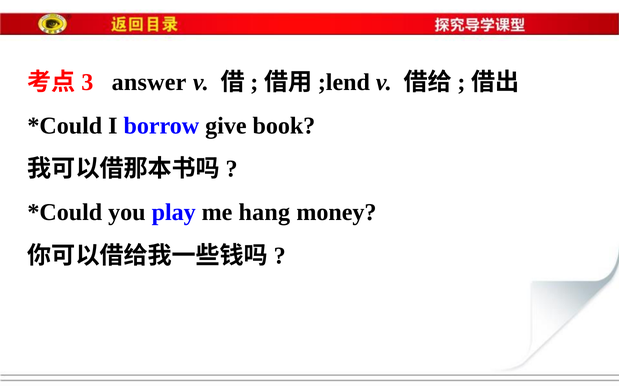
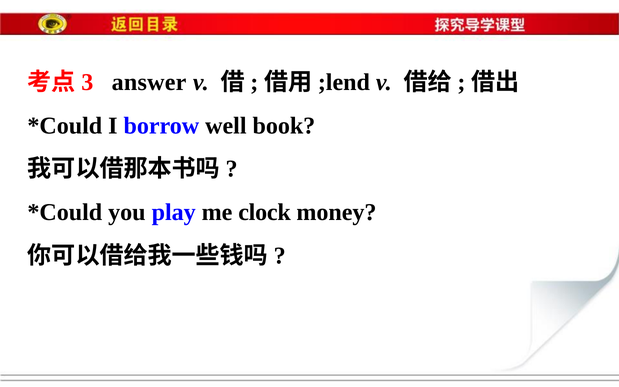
give: give -> well
hang: hang -> clock
